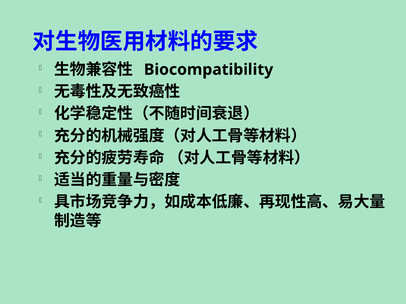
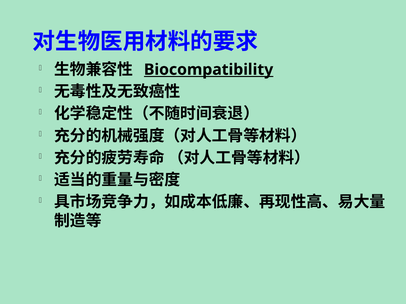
Biocompatibility underline: none -> present
